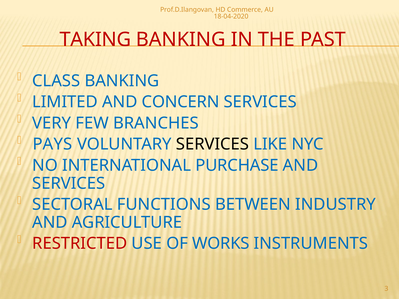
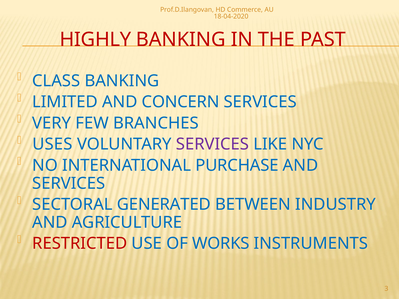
TAKING: TAKING -> HIGHLY
PAYS: PAYS -> USES
SERVICES at (212, 144) colour: black -> purple
FUNCTIONS: FUNCTIONS -> GENERATED
